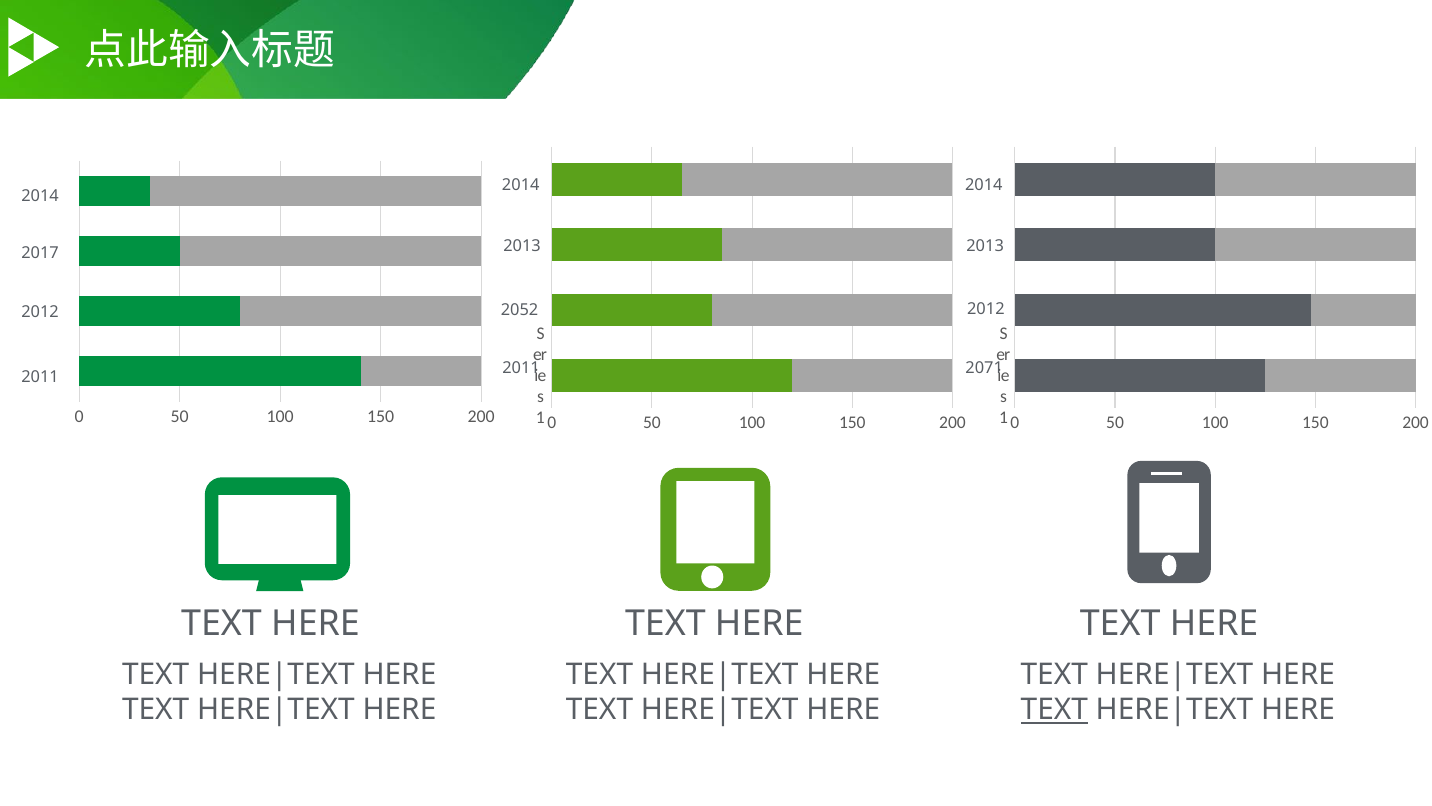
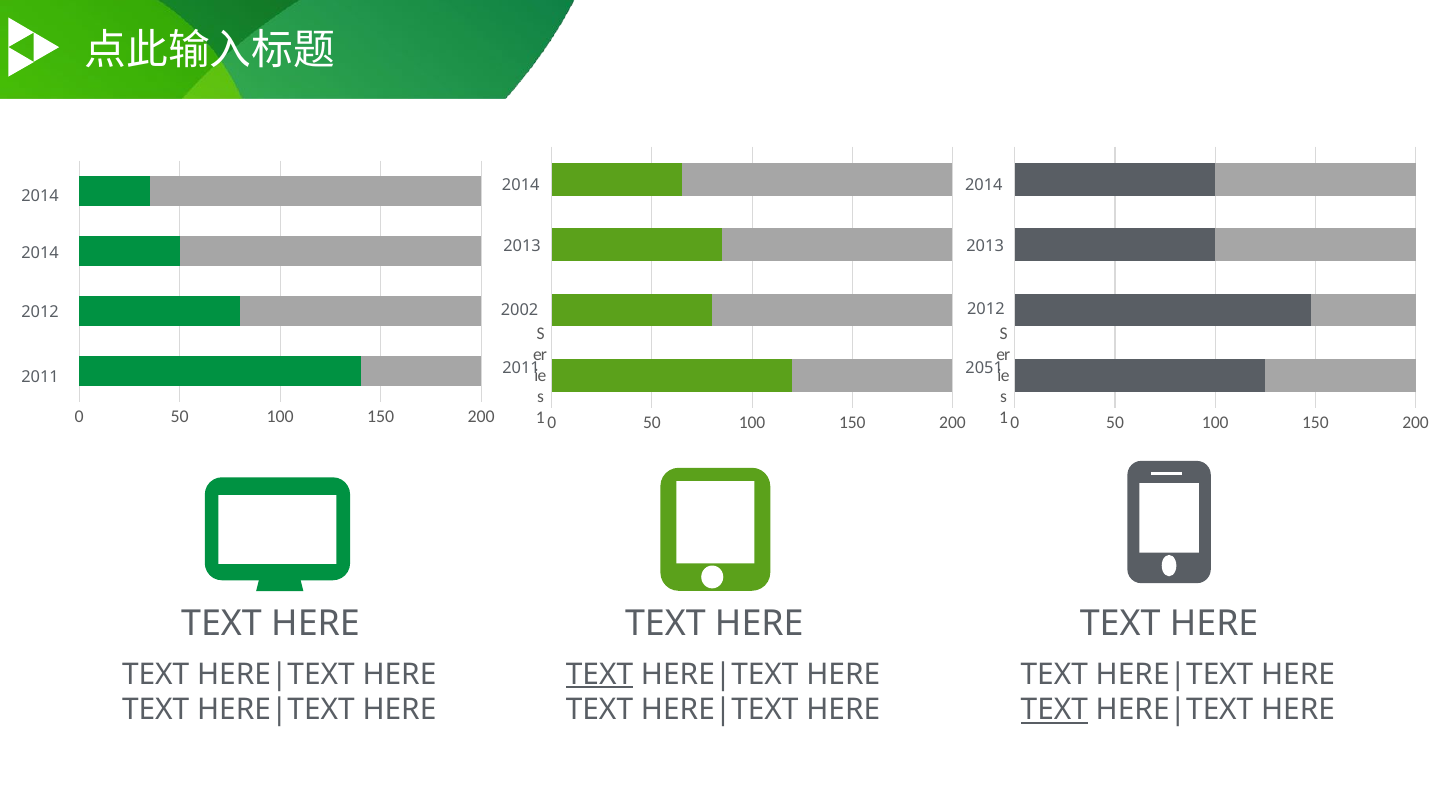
2017 at (40, 253): 2017 -> 2014
2052: 2052 -> 2002
2071: 2071 -> 2051
TEXT at (600, 674) underline: none -> present
